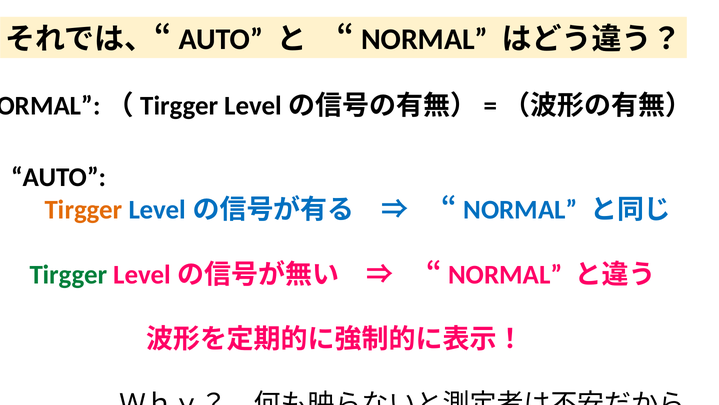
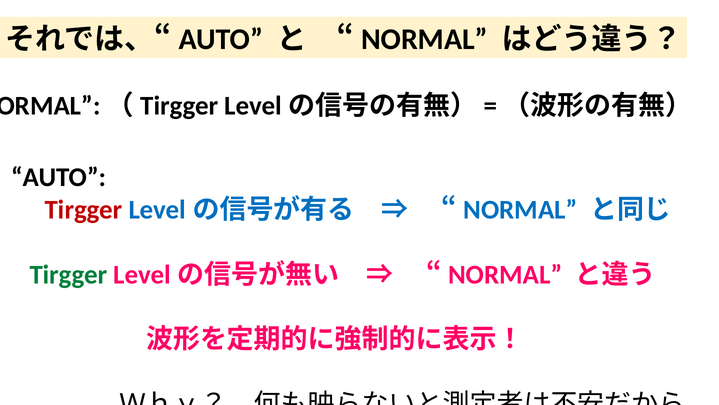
Tirgger at (84, 210) colour: orange -> red
